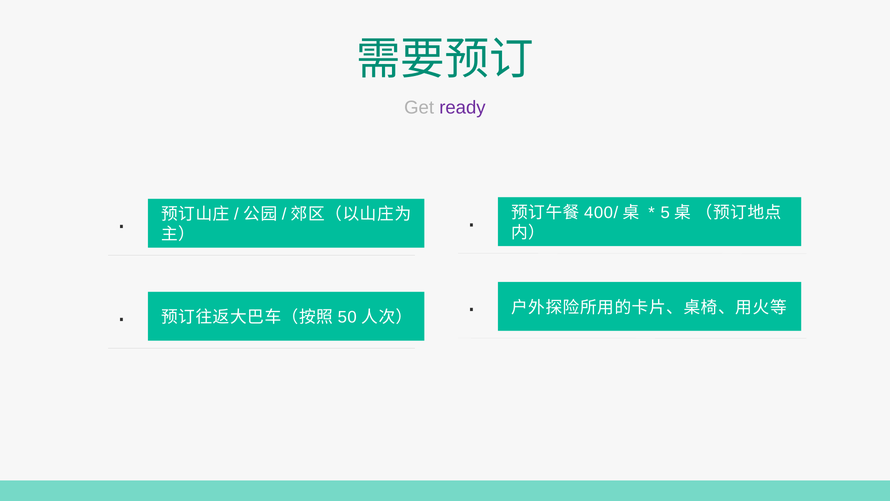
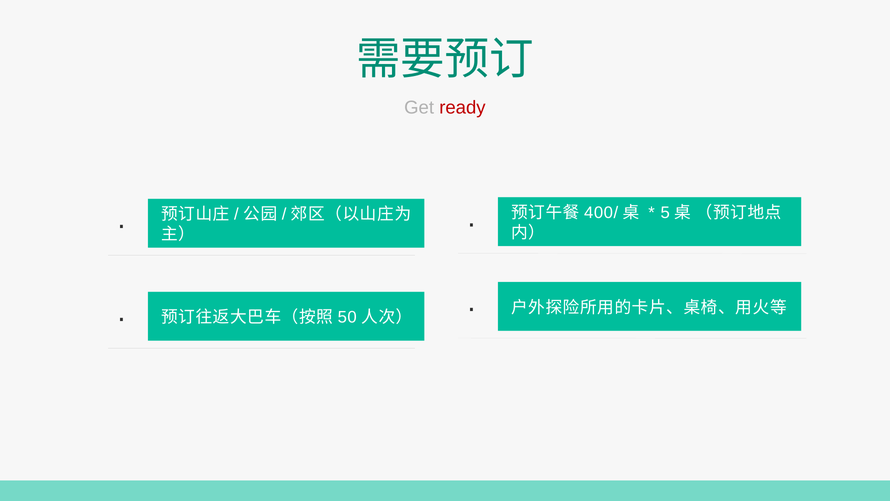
ready colour: purple -> red
